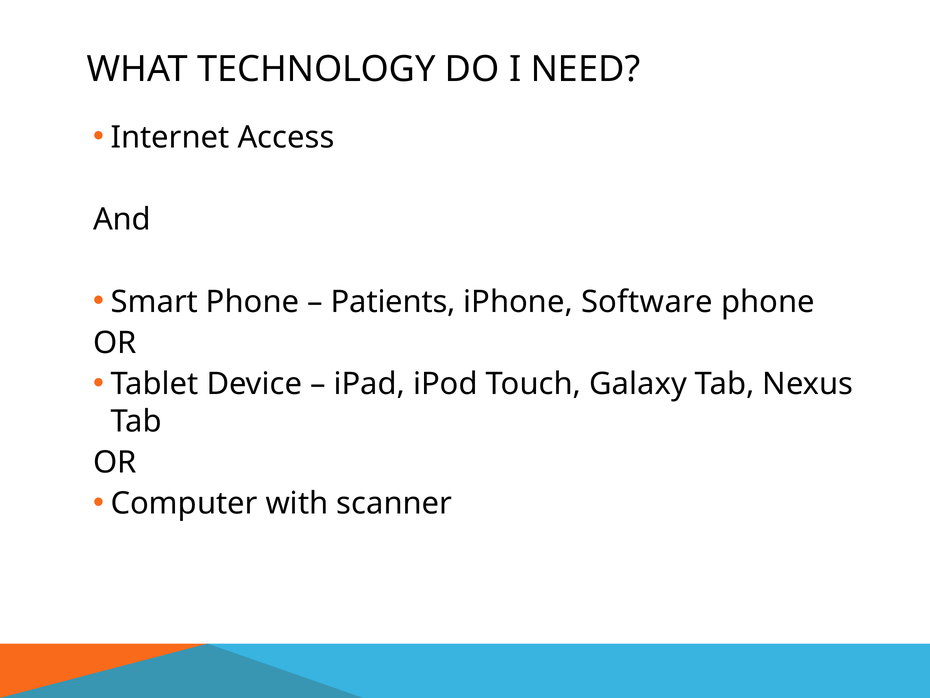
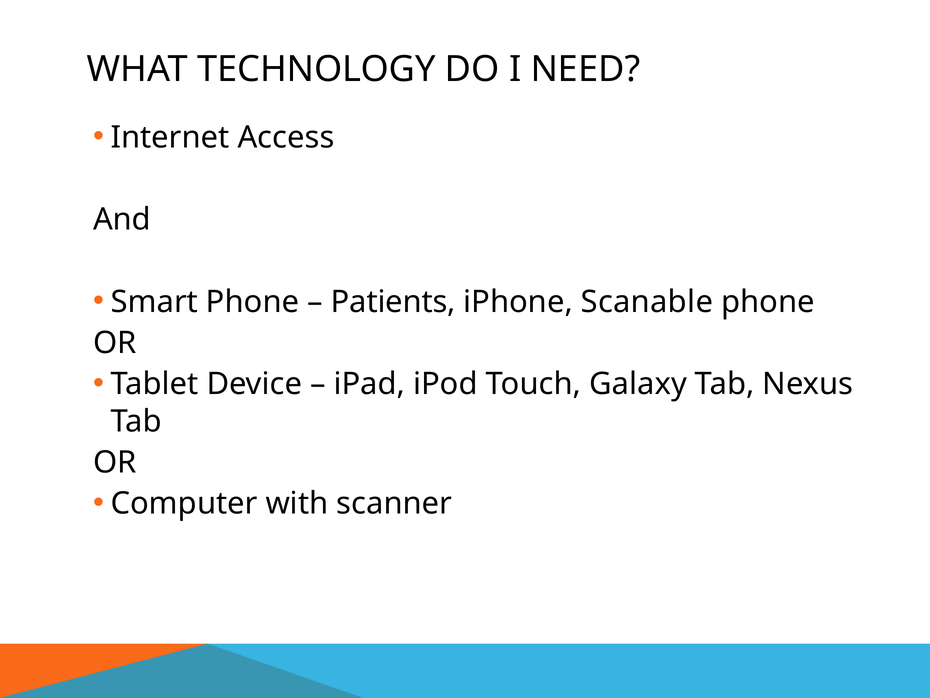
Software: Software -> Scanable
